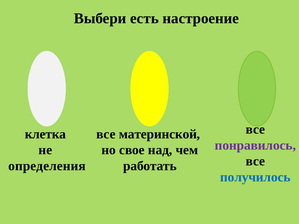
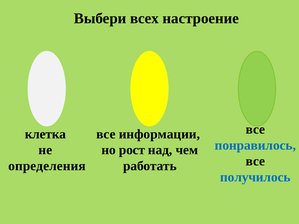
есть: есть -> всех
материнской: материнской -> информации
понравилось colour: purple -> blue
свое: свое -> рост
